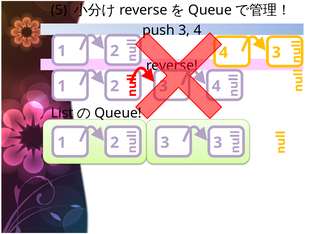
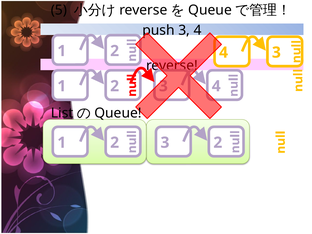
1 3: 3 -> 2
